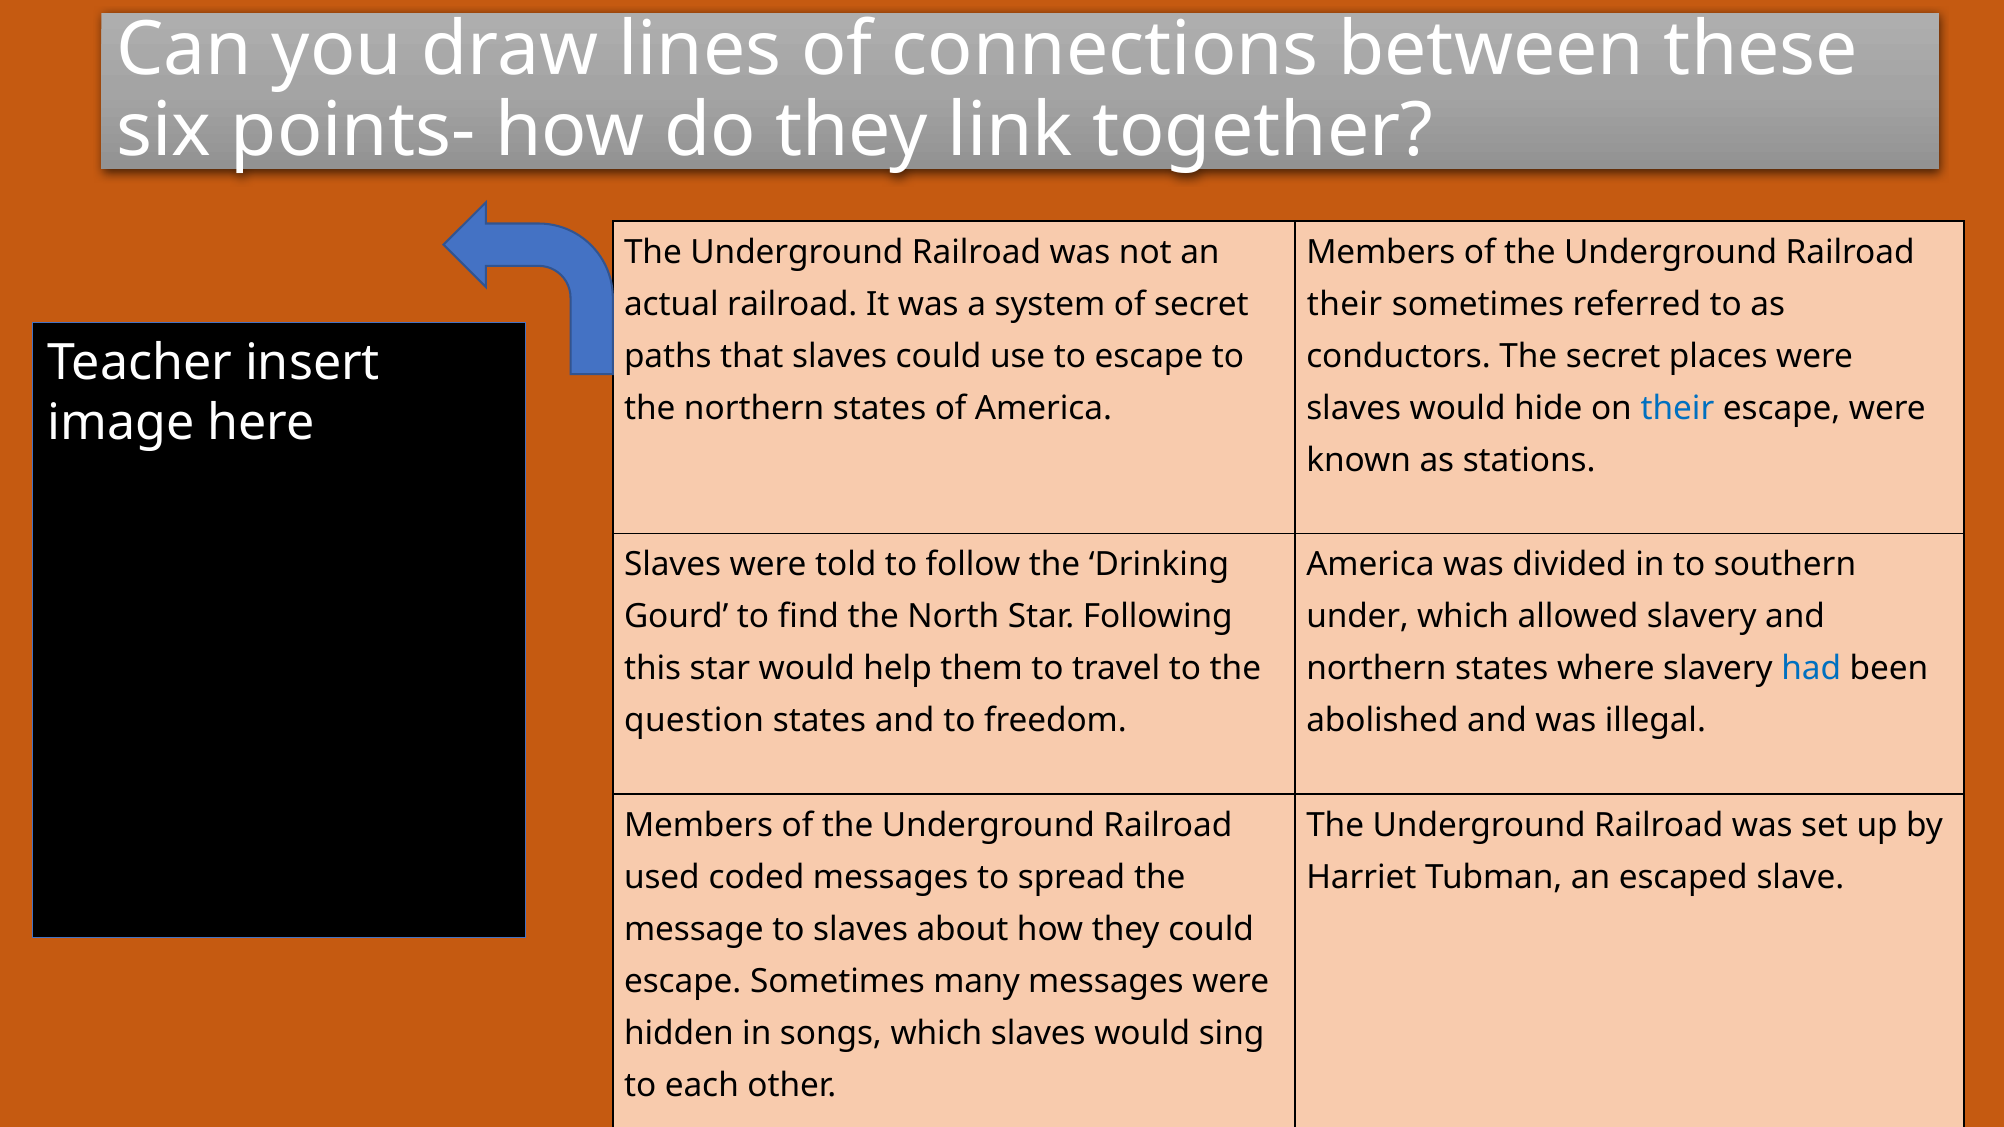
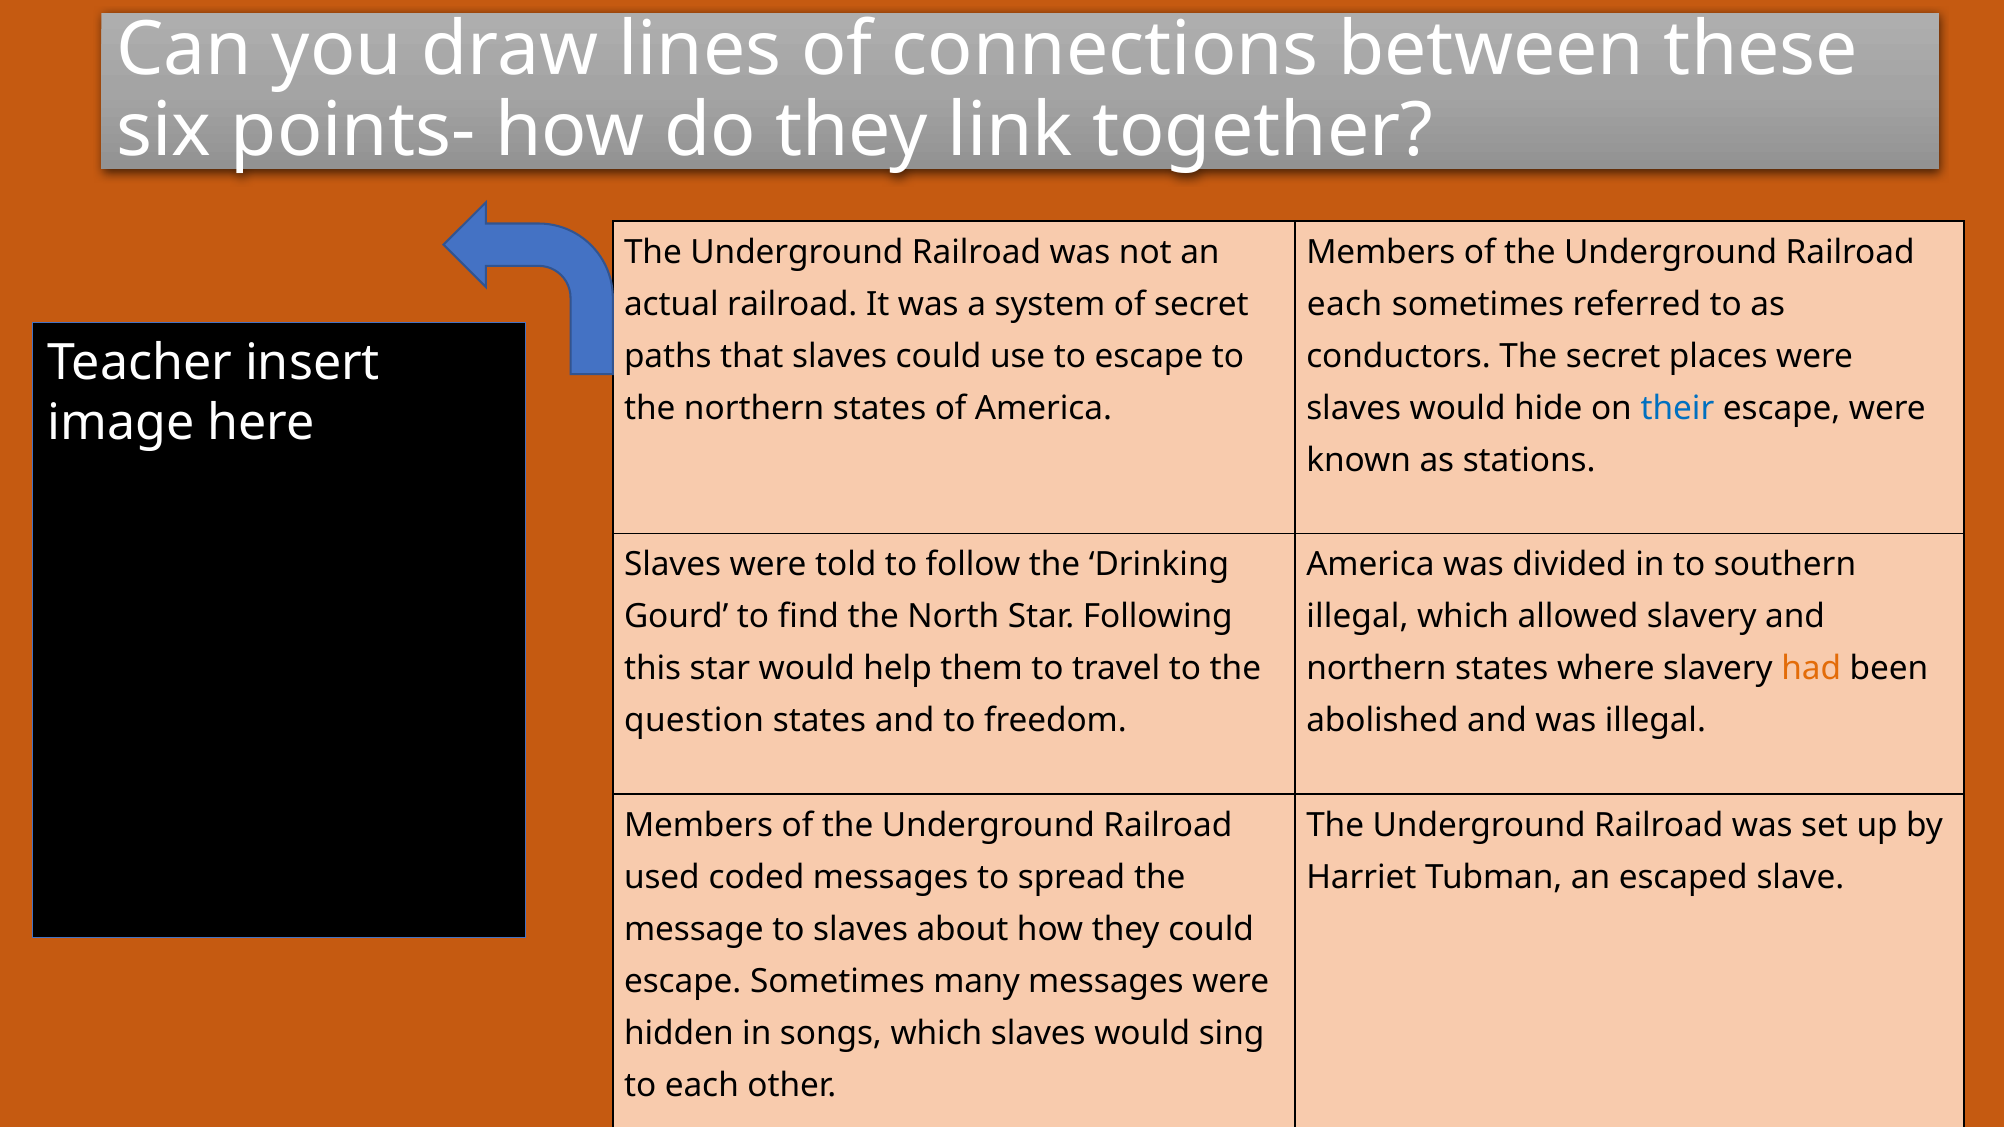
their at (1345, 304): their -> each
under at (1358, 617): under -> illegal
had colour: blue -> orange
